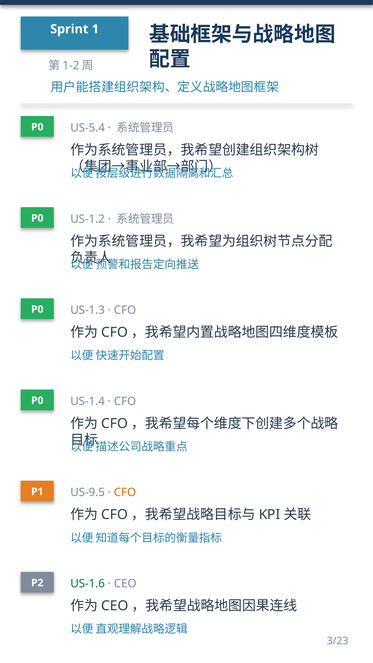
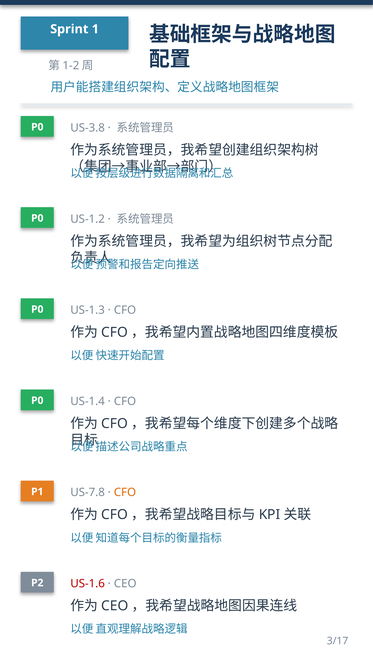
US-5.4: US-5.4 -> US-3.8
US-9.5: US-9.5 -> US-7.8
US-1.6 colour: green -> red
3/23: 3/23 -> 3/17
